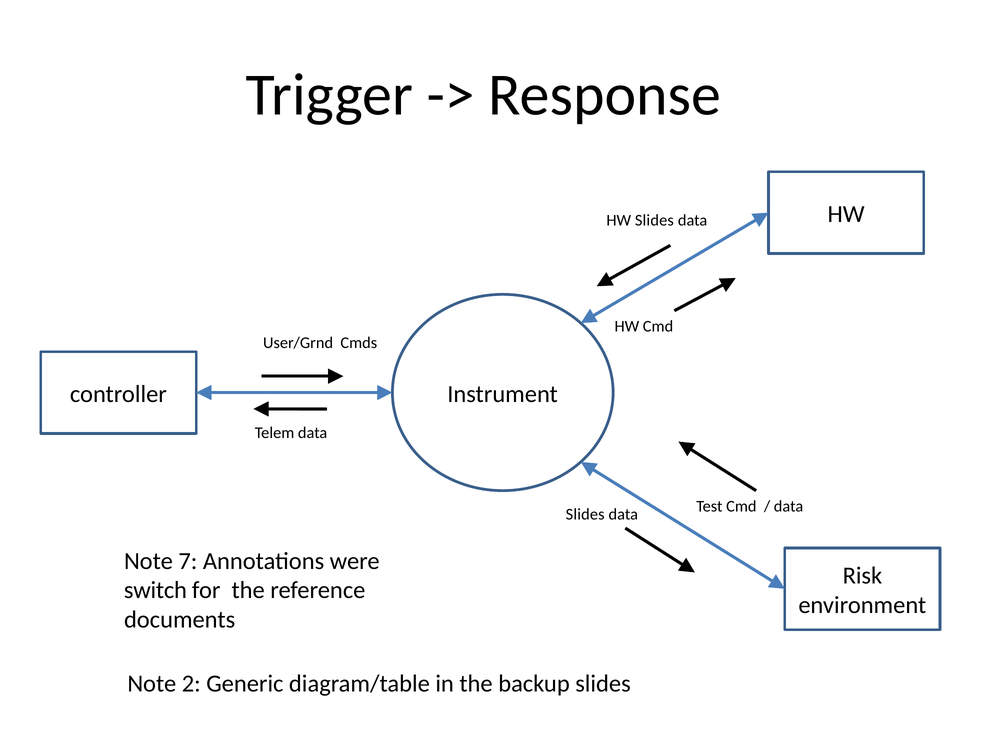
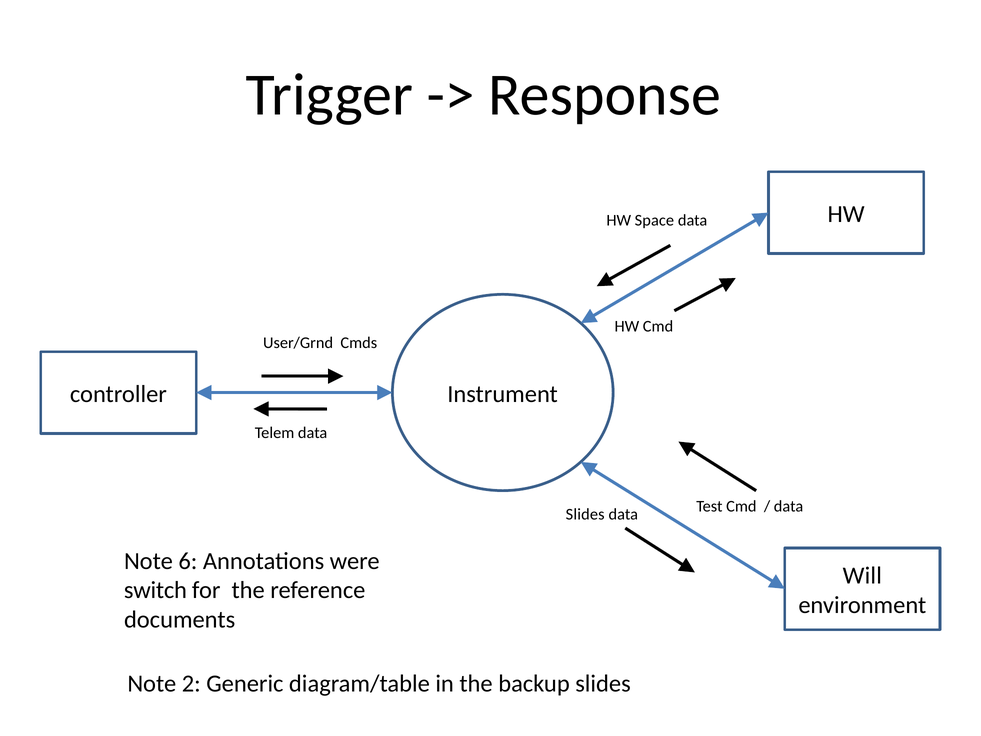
HW Slides: Slides -> Space
7: 7 -> 6
Risk: Risk -> Will
